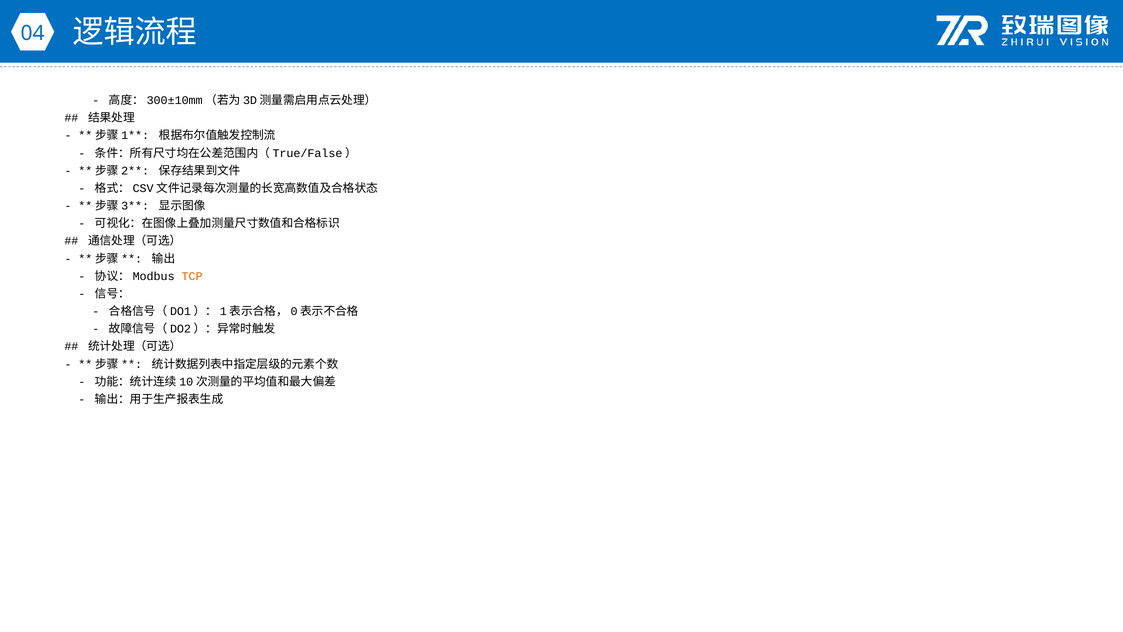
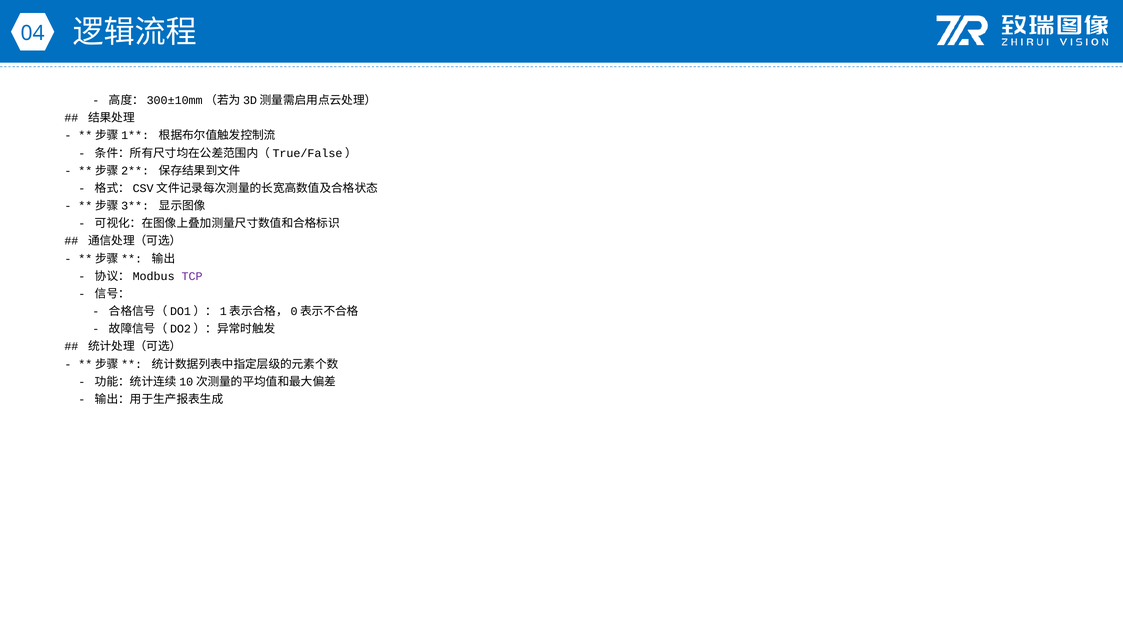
TCP colour: orange -> purple
